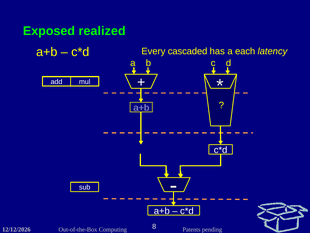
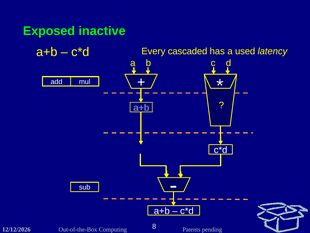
realized: realized -> inactive
each: each -> used
